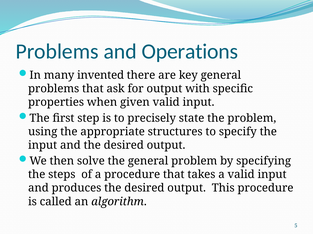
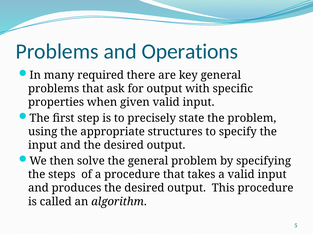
invented: invented -> required
